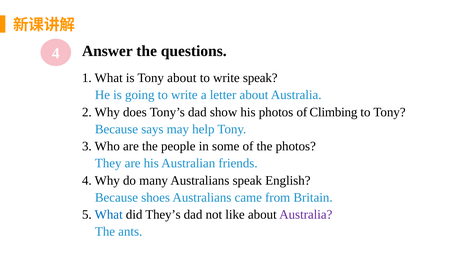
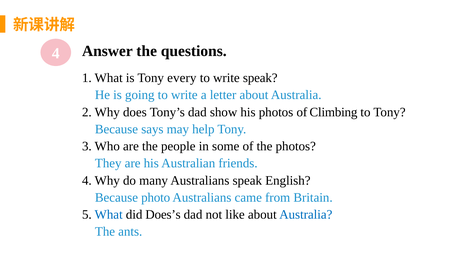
Tony about: about -> every
shoes: shoes -> photo
They’s: They’s -> Does’s
Australia at (306, 214) colour: purple -> blue
